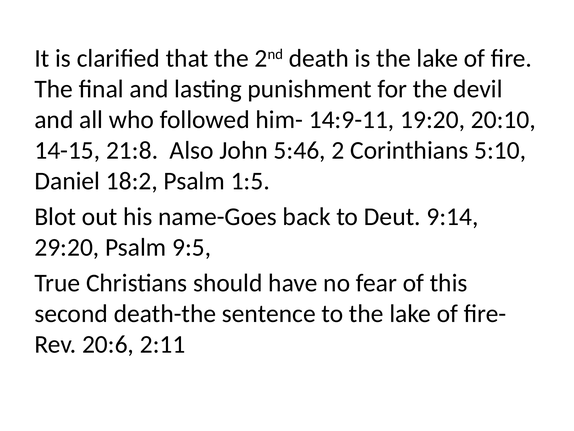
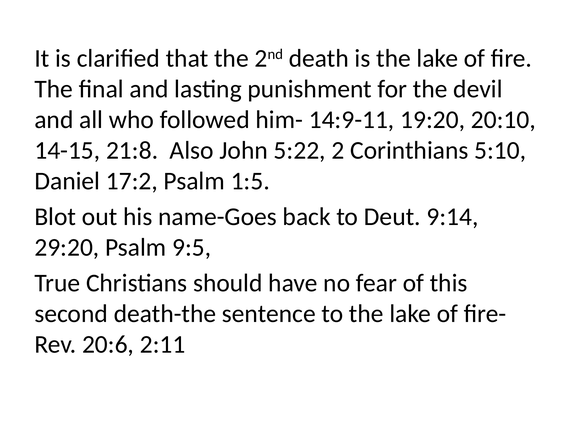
5:46: 5:46 -> 5:22
18:2: 18:2 -> 17:2
